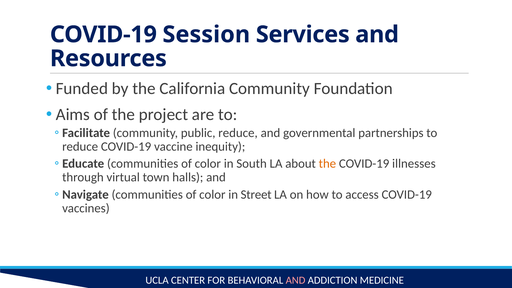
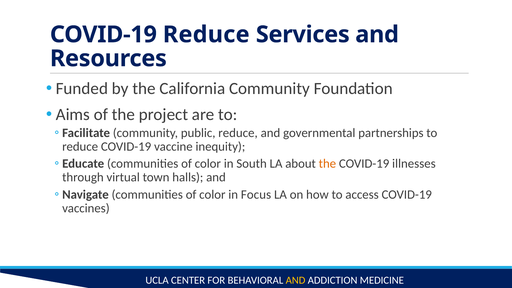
COVID-19 Session: Session -> Reduce
Street: Street -> Focus
AND at (296, 280) colour: pink -> yellow
